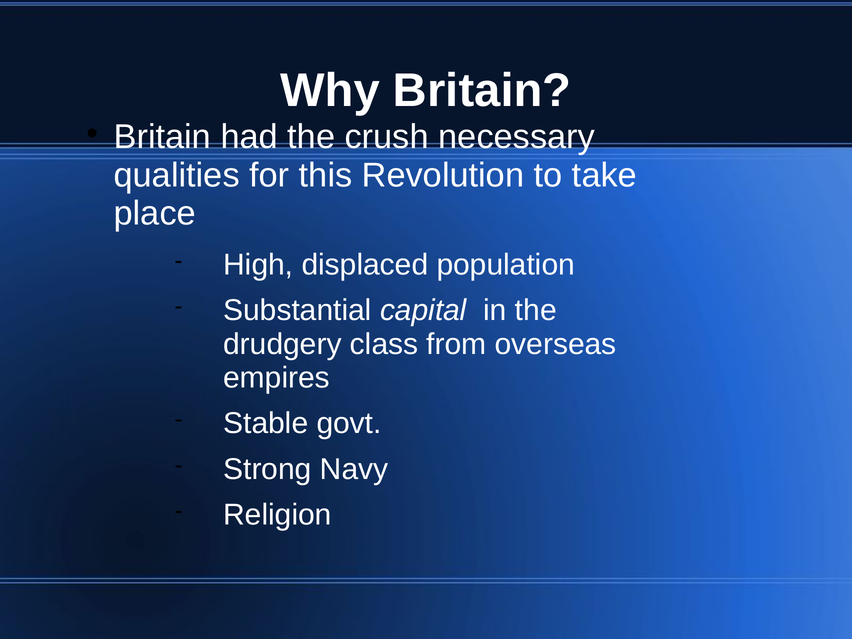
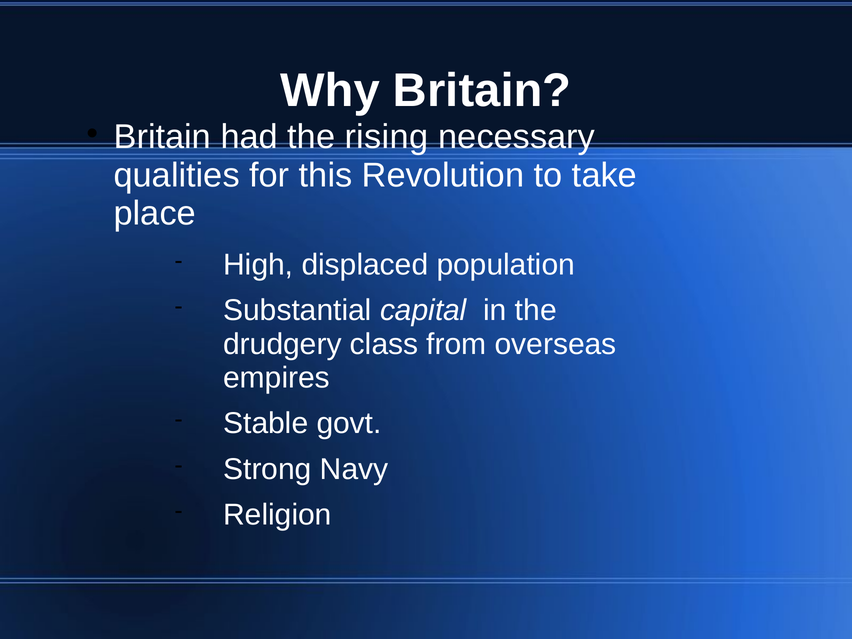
crush: crush -> rising
